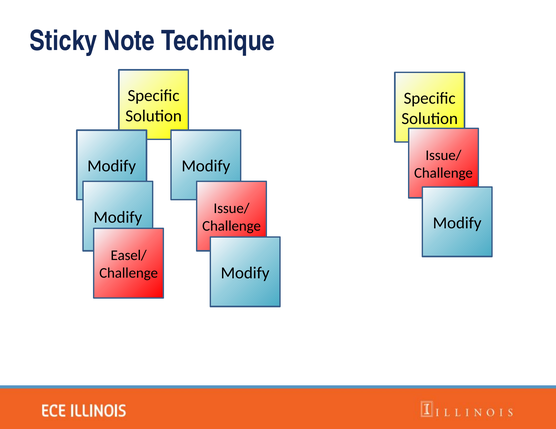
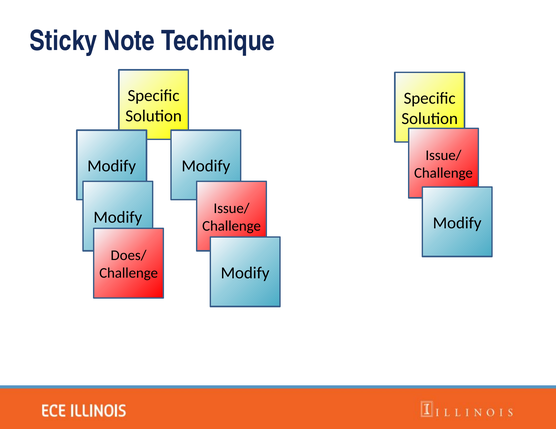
Easel/: Easel/ -> Does/
